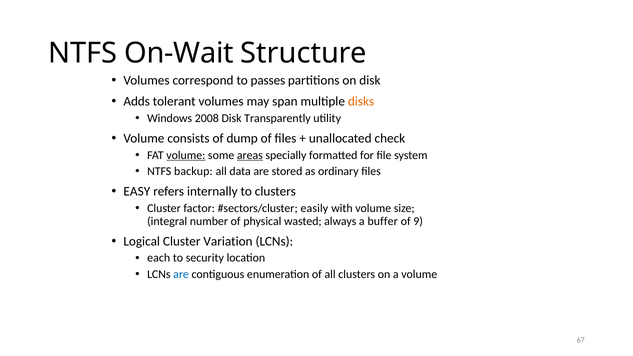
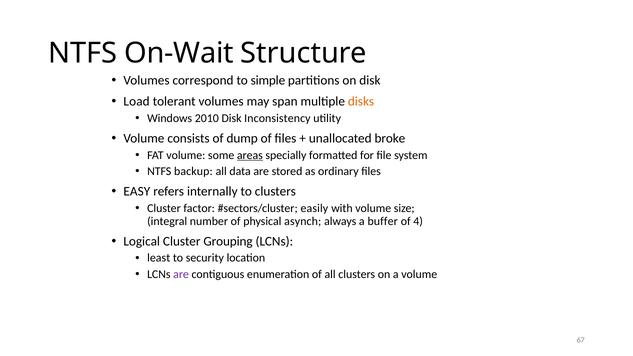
passes: passes -> simple
Adds: Adds -> Load
2008: 2008 -> 2010
Transparently: Transparently -> Inconsistency
check: check -> broke
volume at (186, 155) underline: present -> none
wasted: wasted -> asynch
9: 9 -> 4
Variation: Variation -> Grouping
each: each -> least
are at (181, 274) colour: blue -> purple
